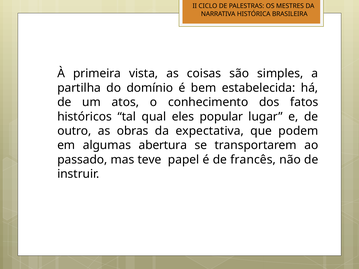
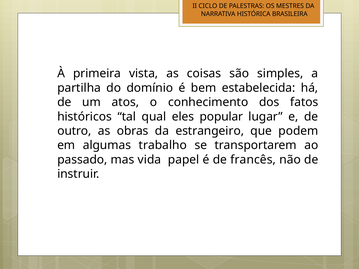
expectativa: expectativa -> estrangeiro
abertura: abertura -> trabalho
teve: teve -> vida
